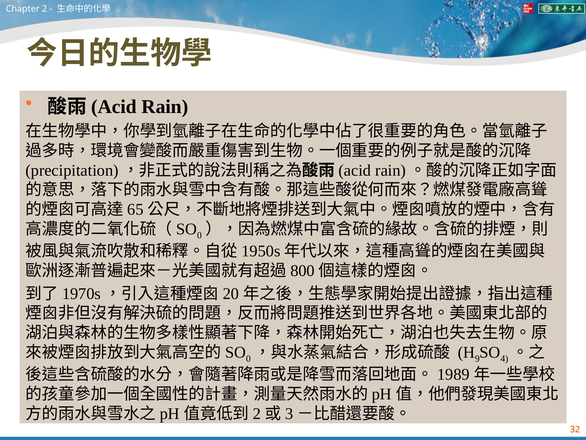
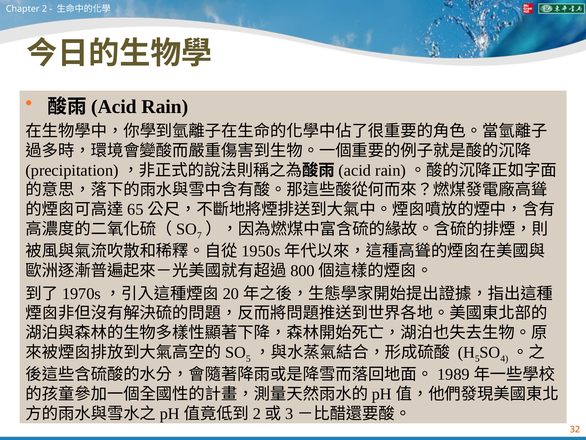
0 at (199, 235): 0 -> 7
0 at (248, 358): 0 -> 5
9 at (477, 358): 9 -> 5
